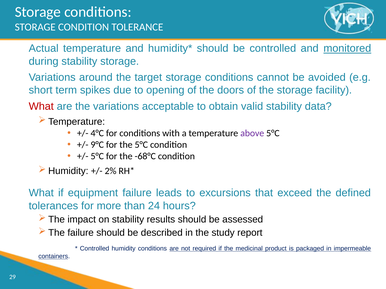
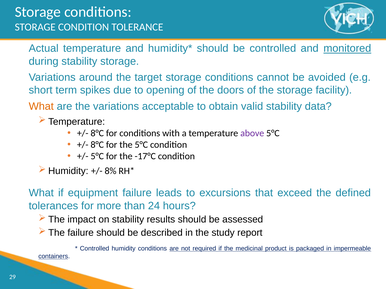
What at (41, 106) colour: red -> orange
4°C at (97, 133): 4°C -> 8°C
9°C at (97, 145): 9°C -> 8°C
-68°C: -68°C -> -17°C
2%: 2% -> 8%
